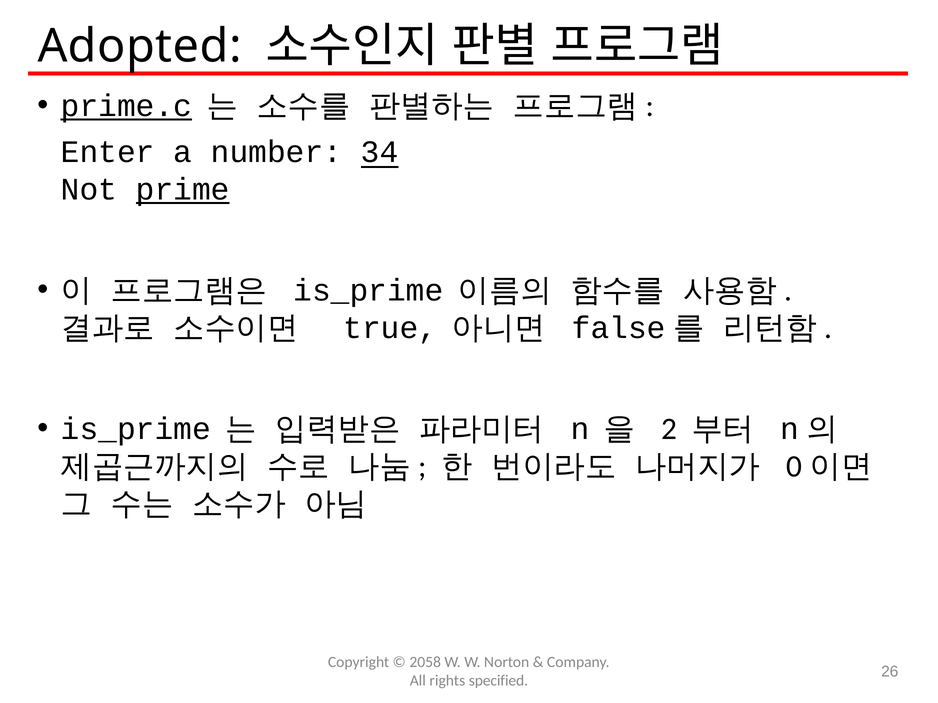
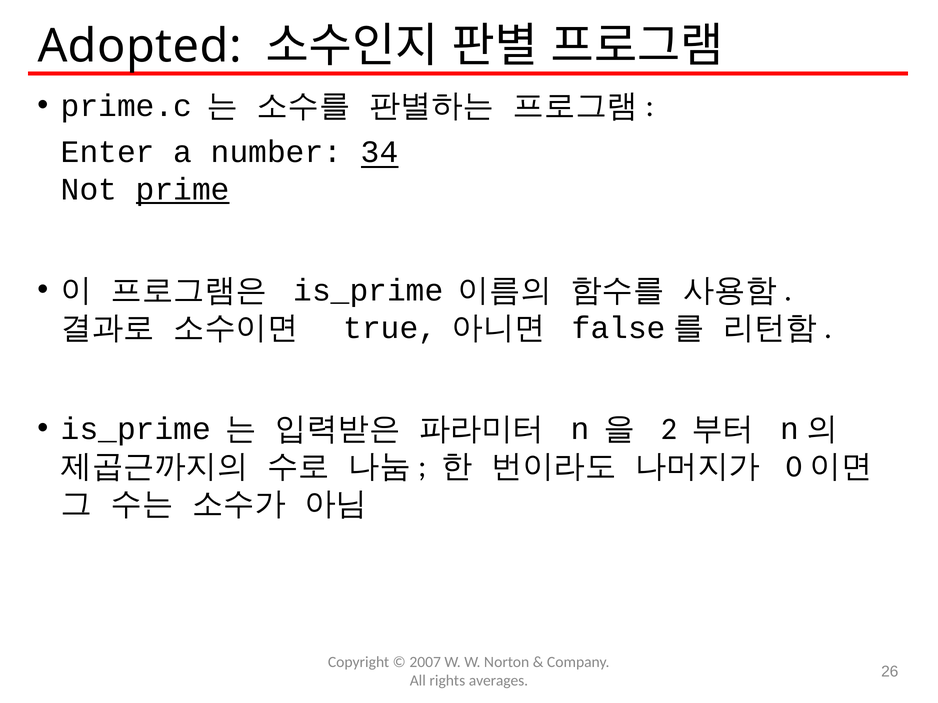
prime.c underline: present -> none
2058: 2058 -> 2007
specified: specified -> averages
